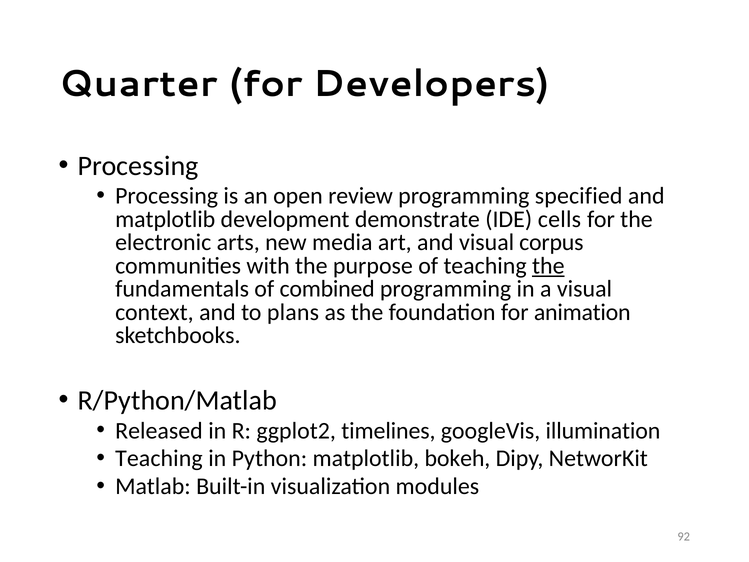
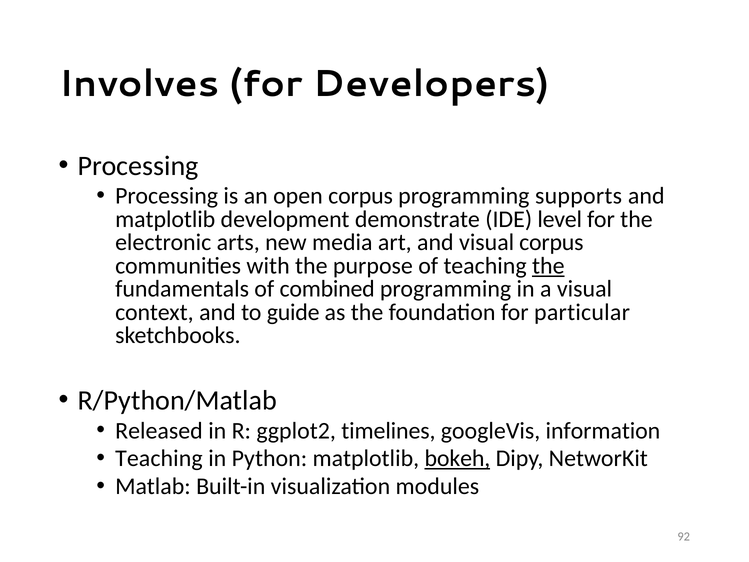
Quarter: Quarter -> Involves
open review: review -> corpus
specified: specified -> supports
cells: cells -> level
plans: plans -> guide
animation: animation -> particular
illumination: illumination -> information
bokeh underline: none -> present
